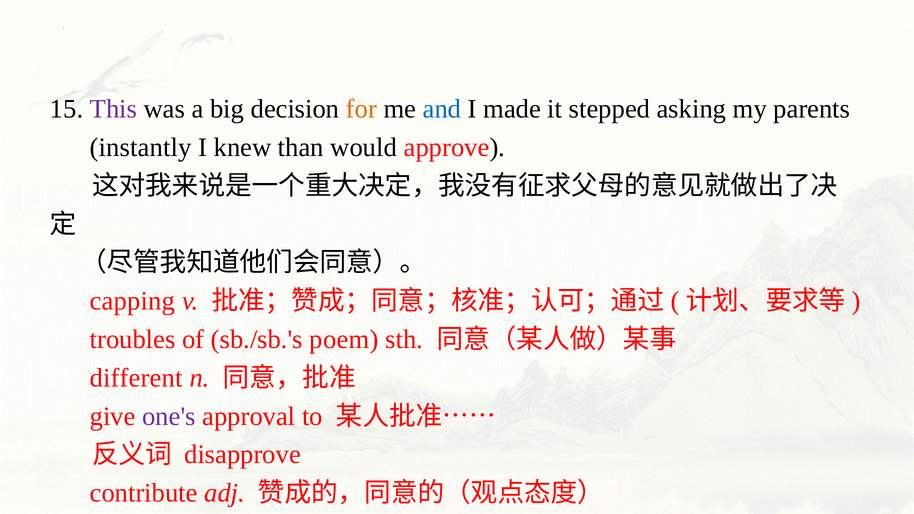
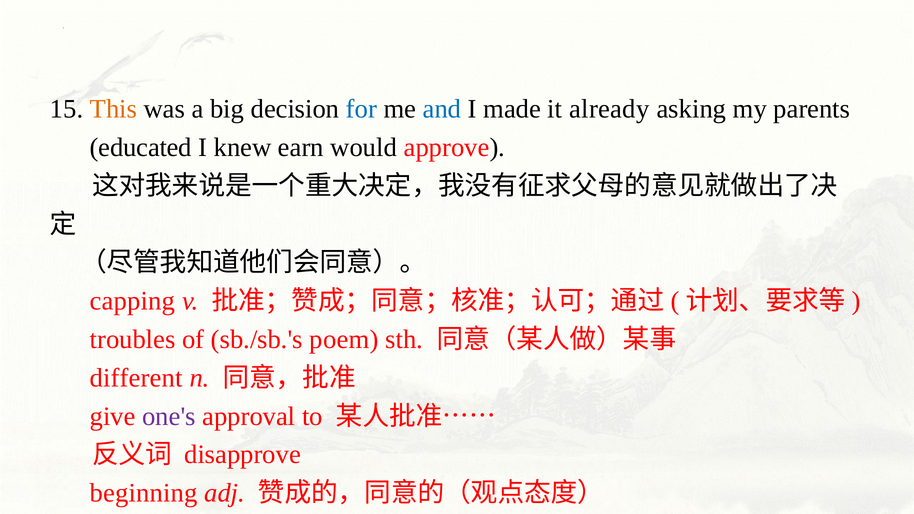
This colour: purple -> orange
for colour: orange -> blue
stepped: stepped -> already
instantly: instantly -> educated
than: than -> earn
contribute: contribute -> beginning
